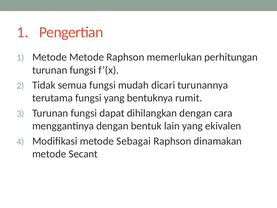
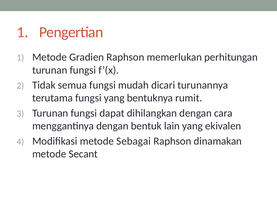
Metode Metode: Metode -> Gradien
